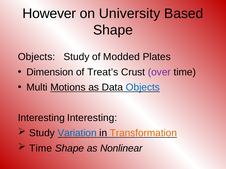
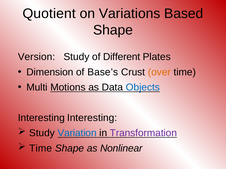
However: However -> Quotient
University: University -> Variations
Objects at (37, 57): Objects -> Version
Modded: Modded -> Different
Treat’s: Treat’s -> Base’s
over colour: purple -> orange
Transformation colour: orange -> purple
